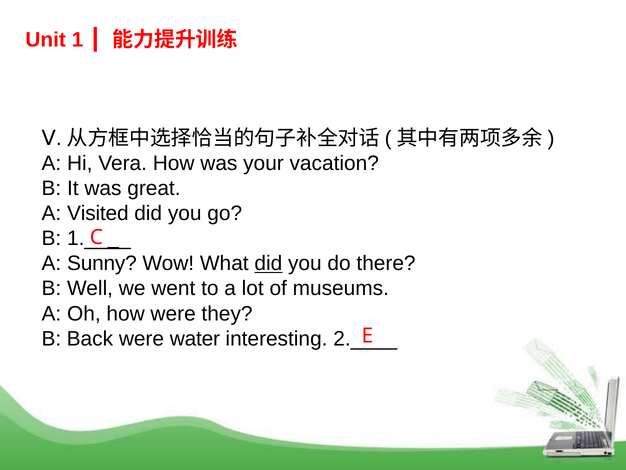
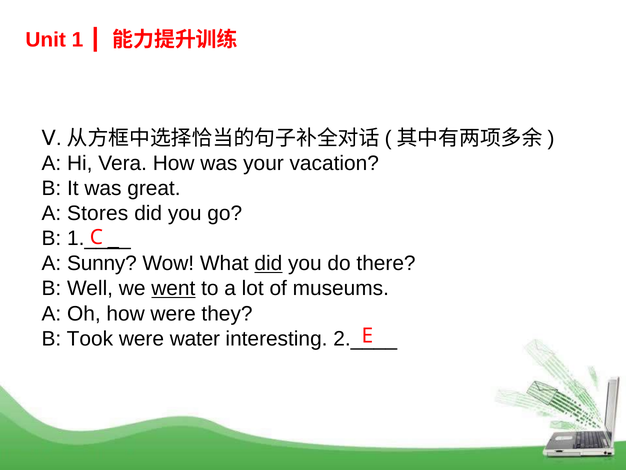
Visited: Visited -> Stores
went underline: none -> present
Back: Back -> Took
